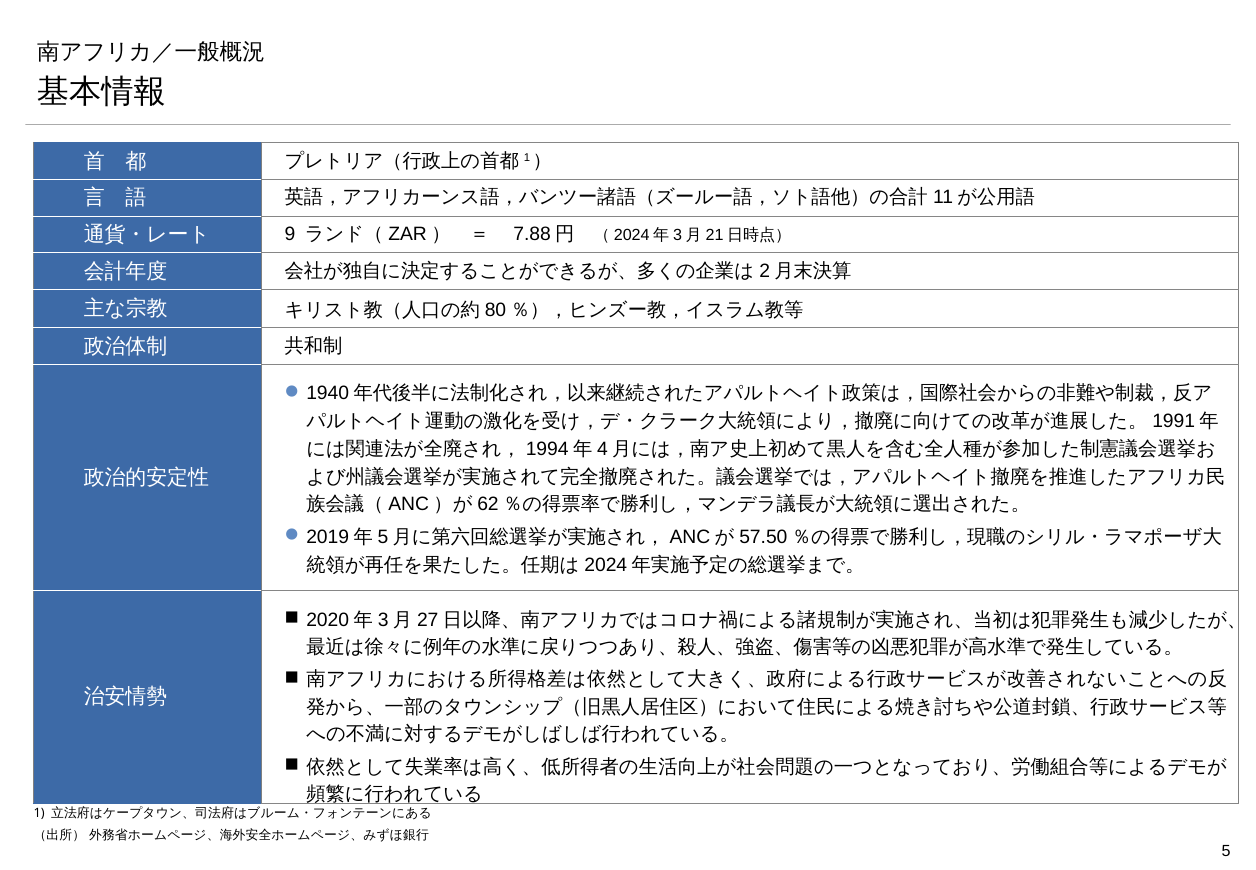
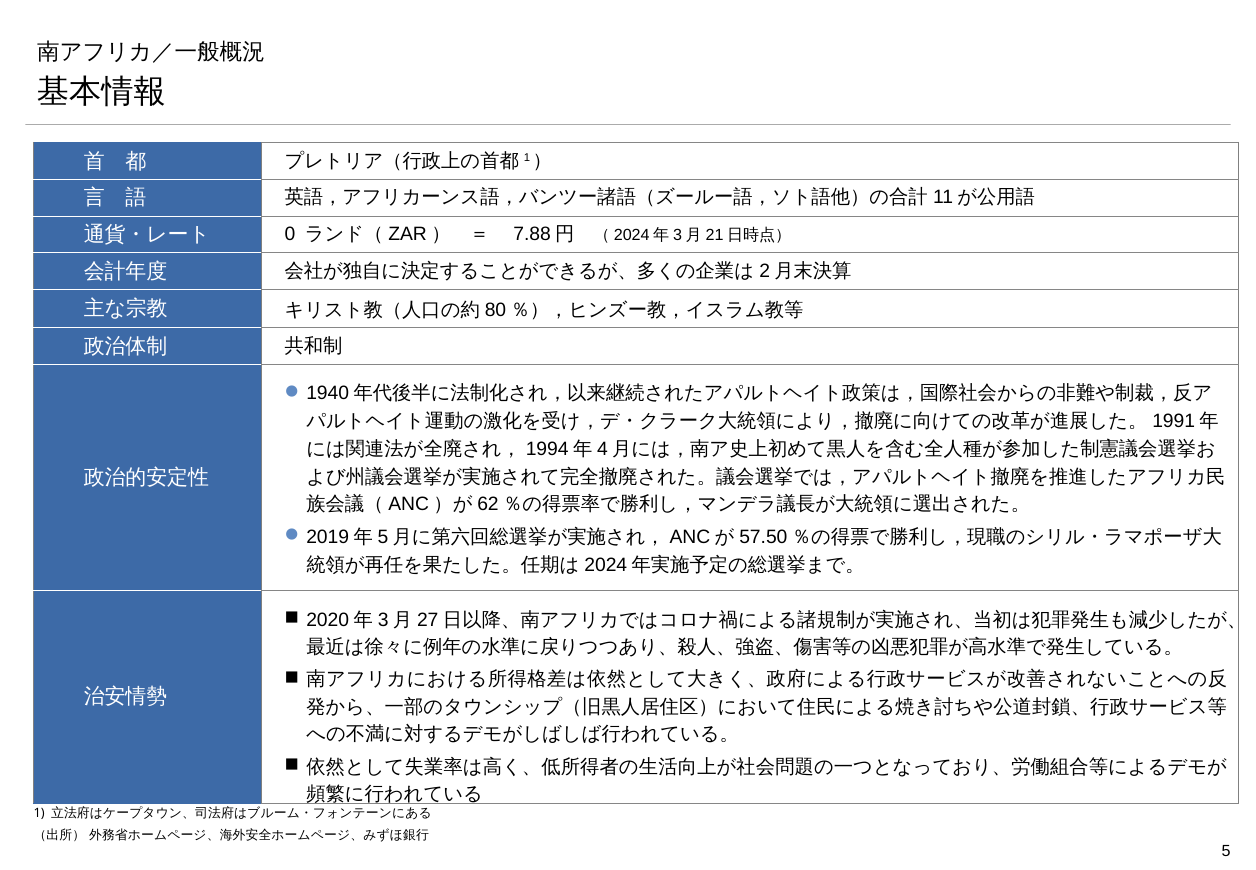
9: 9 -> 0
